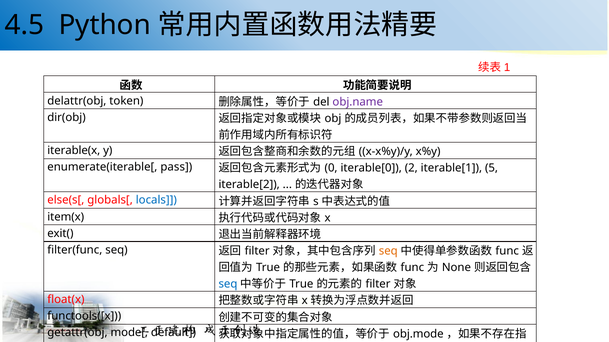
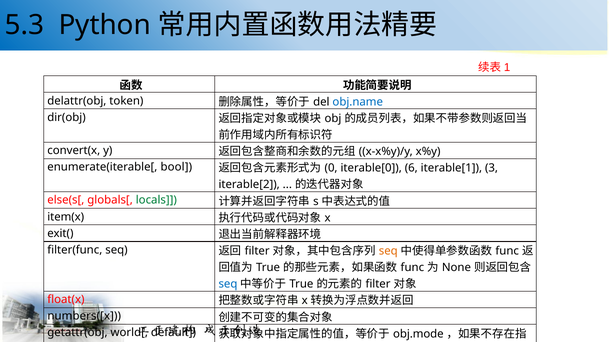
4.5: 4.5 -> 5.3
obj.name colour: purple -> blue
iterable(x: iterable(x -> convert(x
pass: pass -> bool
2: 2 -> 6
5: 5 -> 3
locals colour: blue -> green
functools([x: functools([x -> numbers([x
mode[: mode[ -> world[
